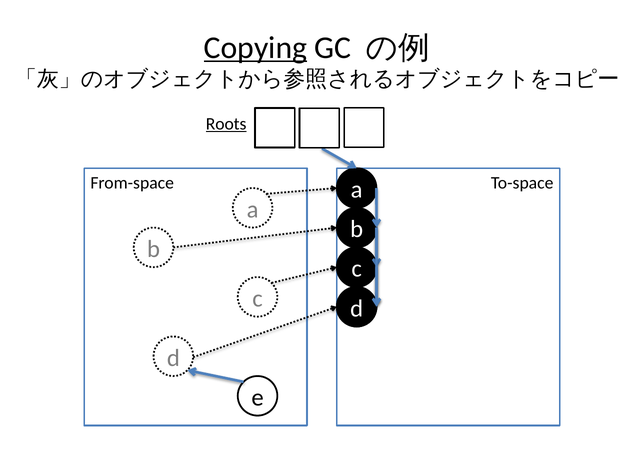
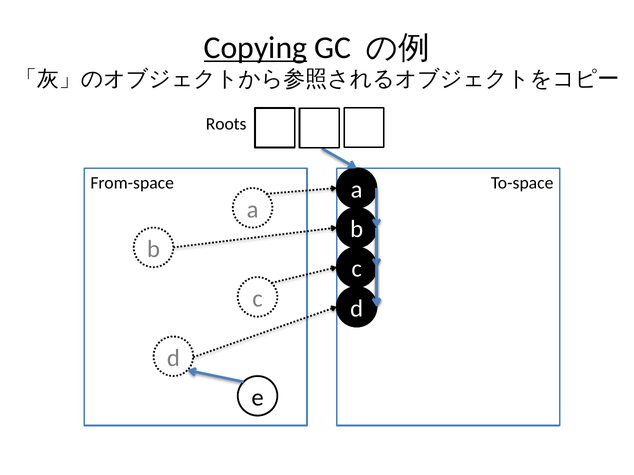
Roots underline: present -> none
